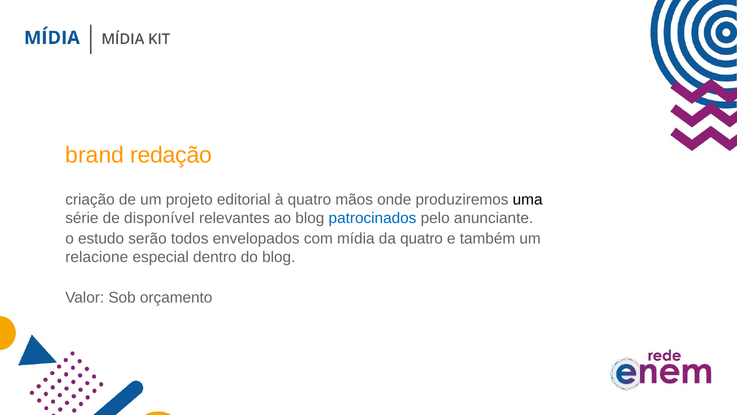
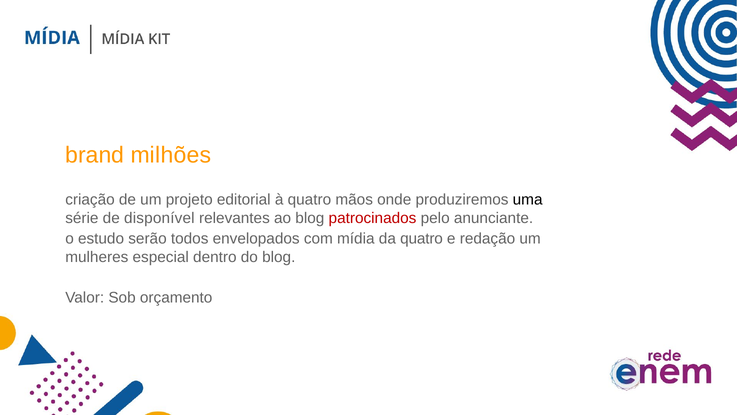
redação: redação -> milhões
patrocinados colour: blue -> red
também: também -> redação
relacione: relacione -> mulheres
